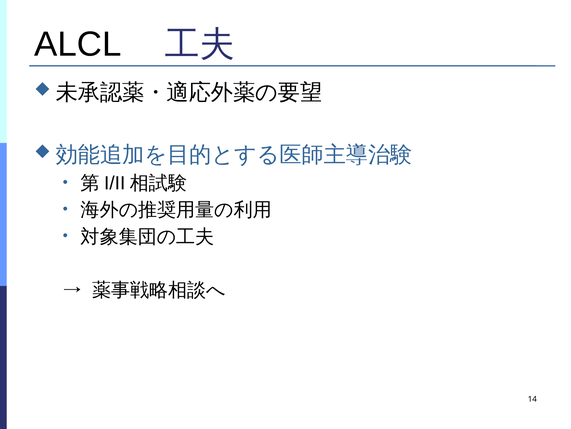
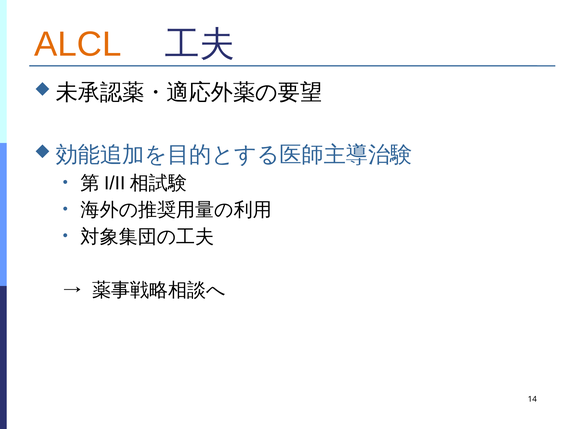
ALCL colour: black -> orange
